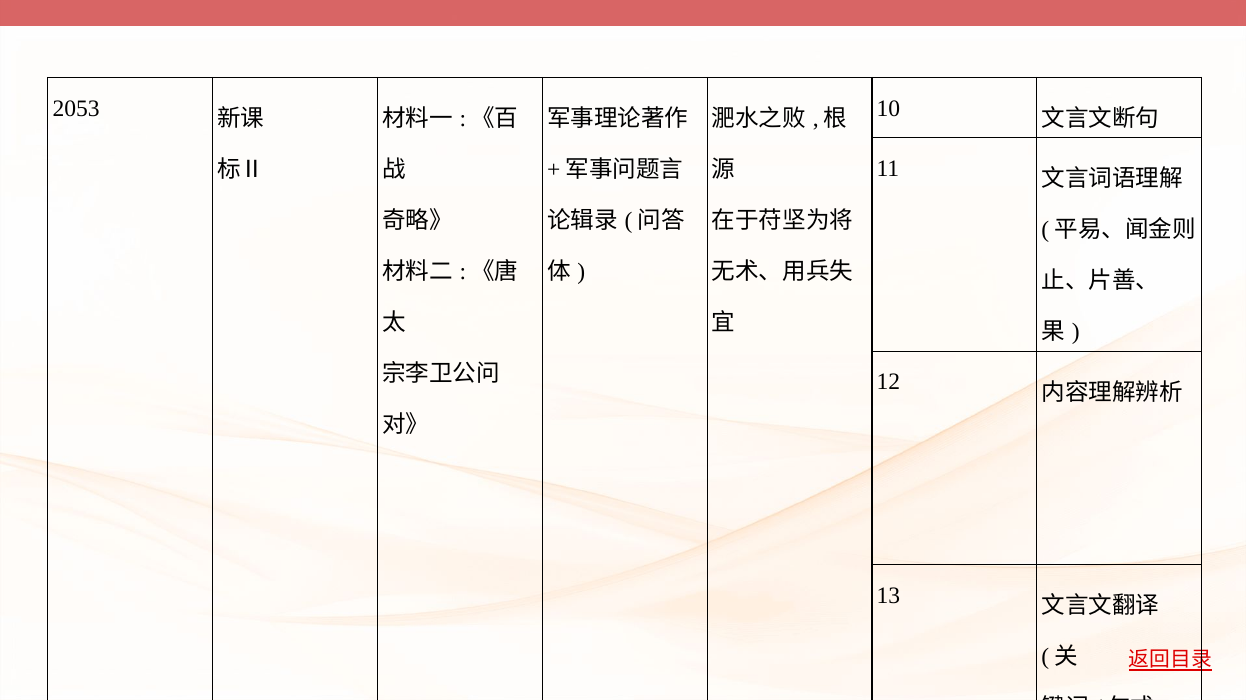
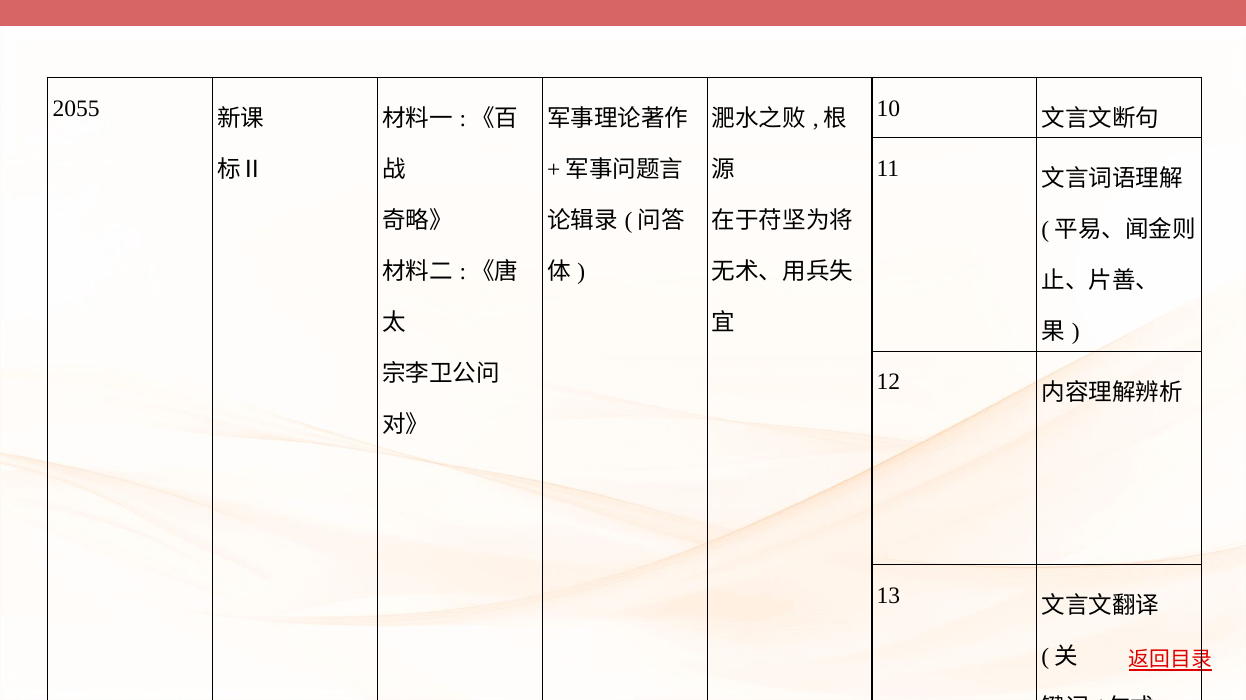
2053: 2053 -> 2055
